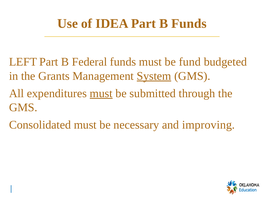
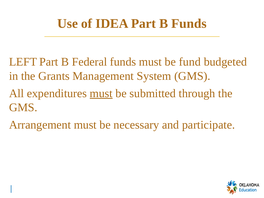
System underline: present -> none
Consolidated: Consolidated -> Arrangement
improving: improving -> participate
